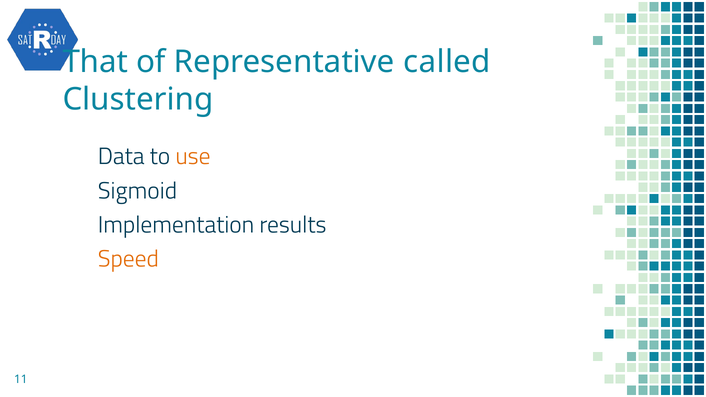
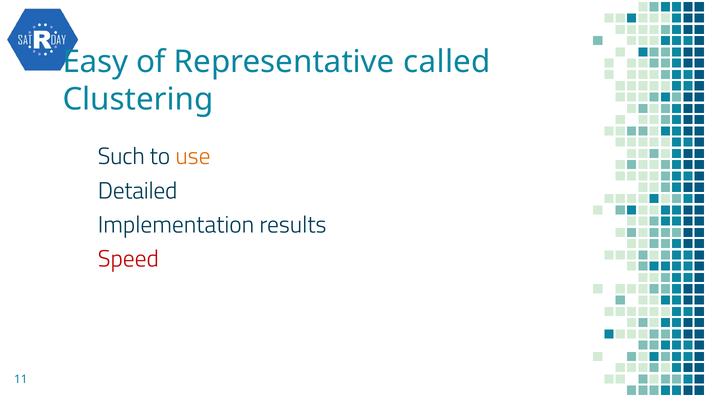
That: That -> Easy
Data: Data -> Such
Sigmoid: Sigmoid -> Detailed
Speed colour: orange -> red
